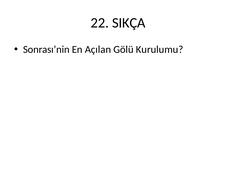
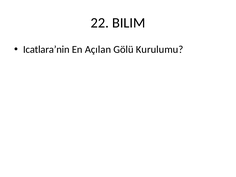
SIKÇA: SIKÇA -> BILIM
Sonrası’nin: Sonrası’nin -> Icatlara’nin
